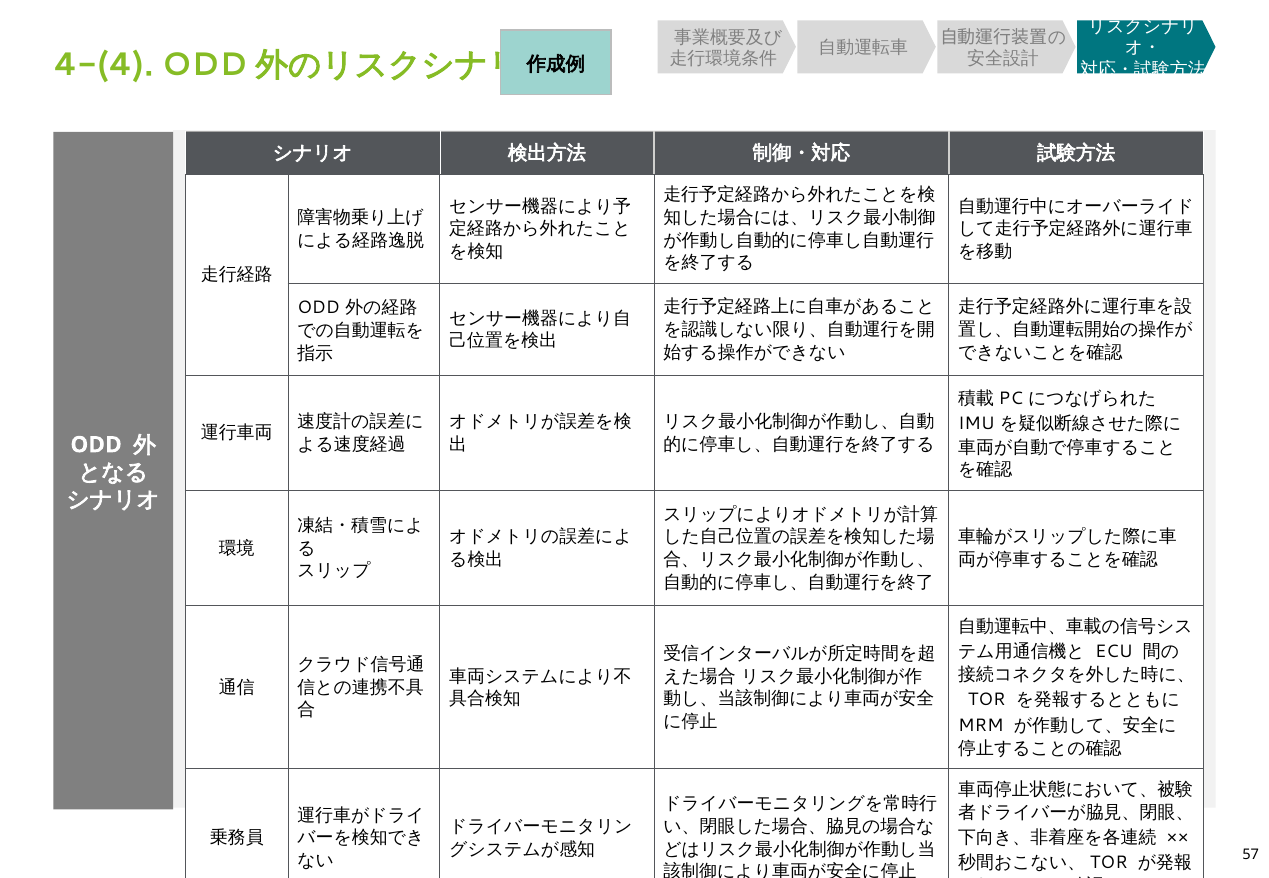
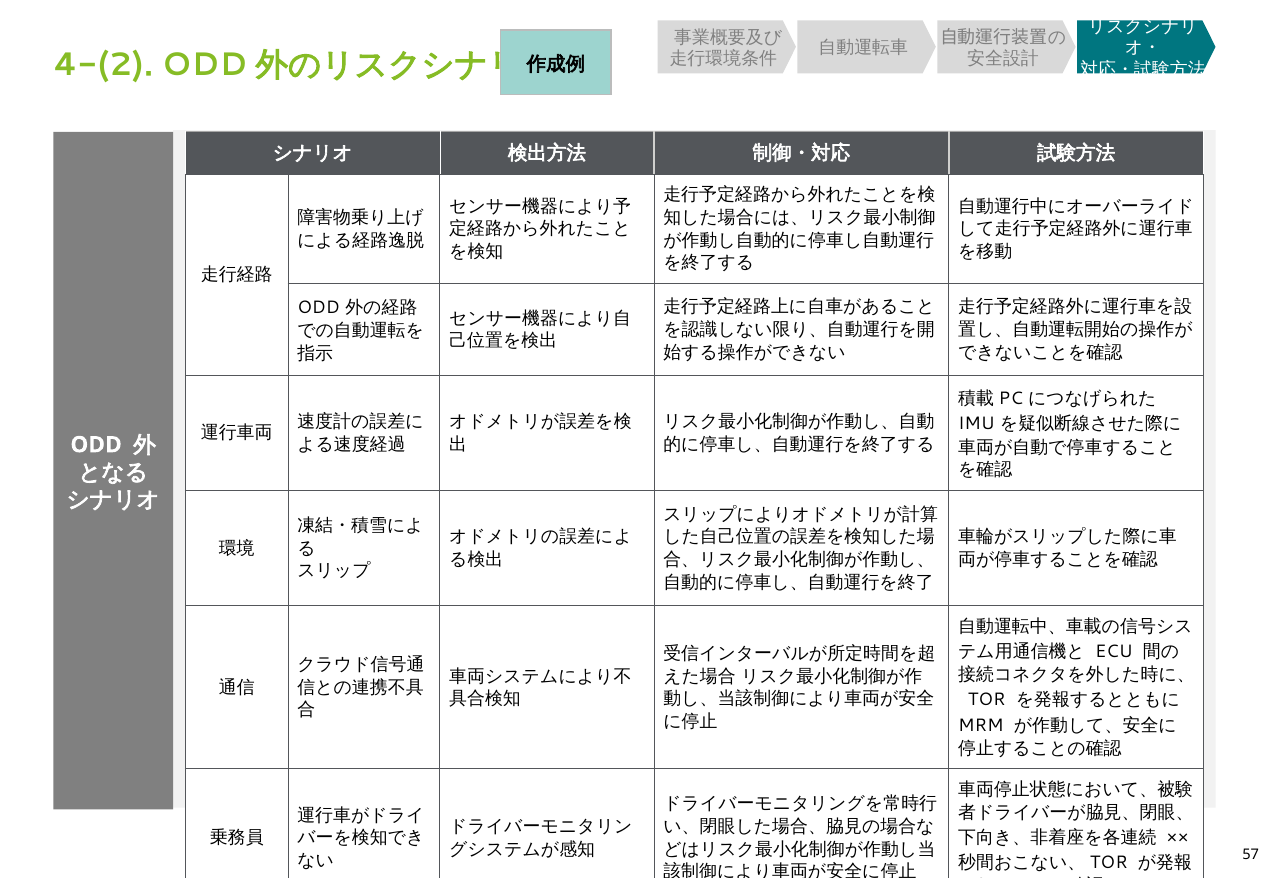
4-(4: 4-(4 -> 4-(2
